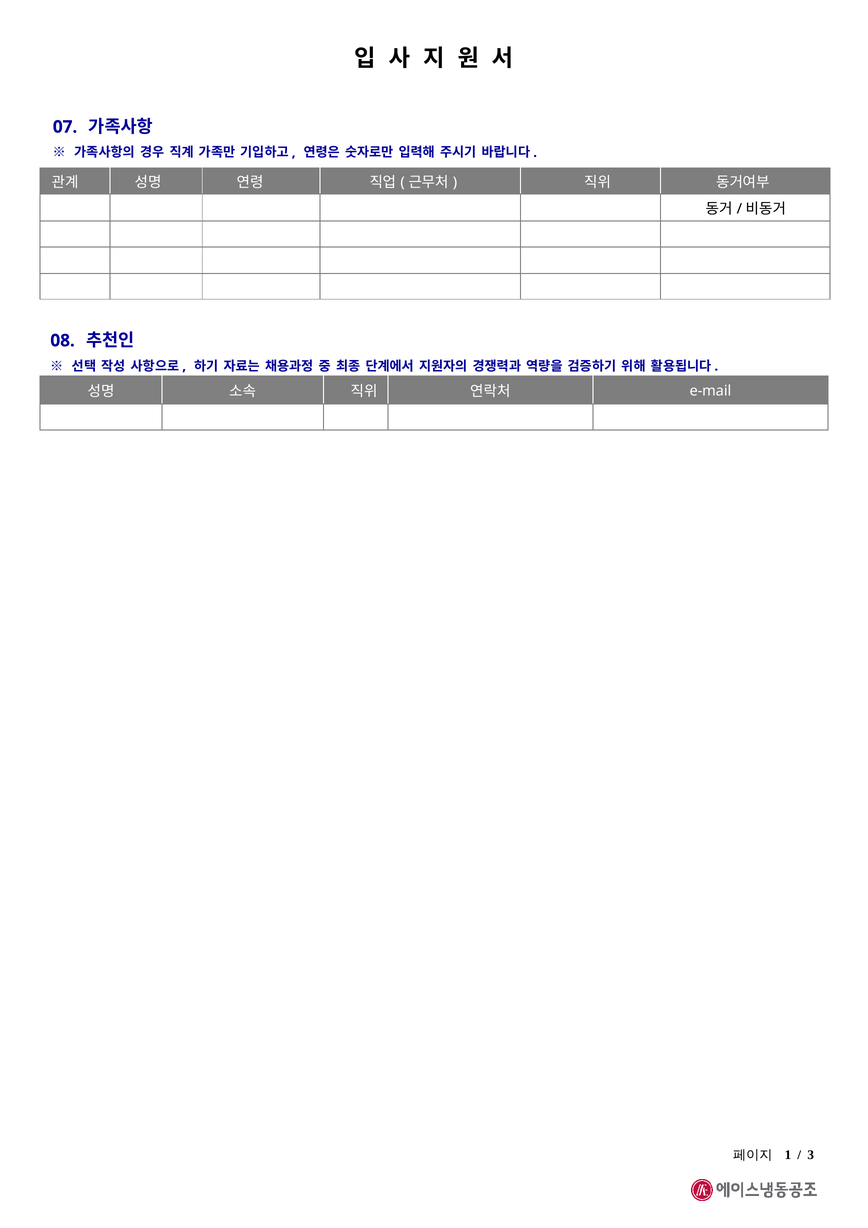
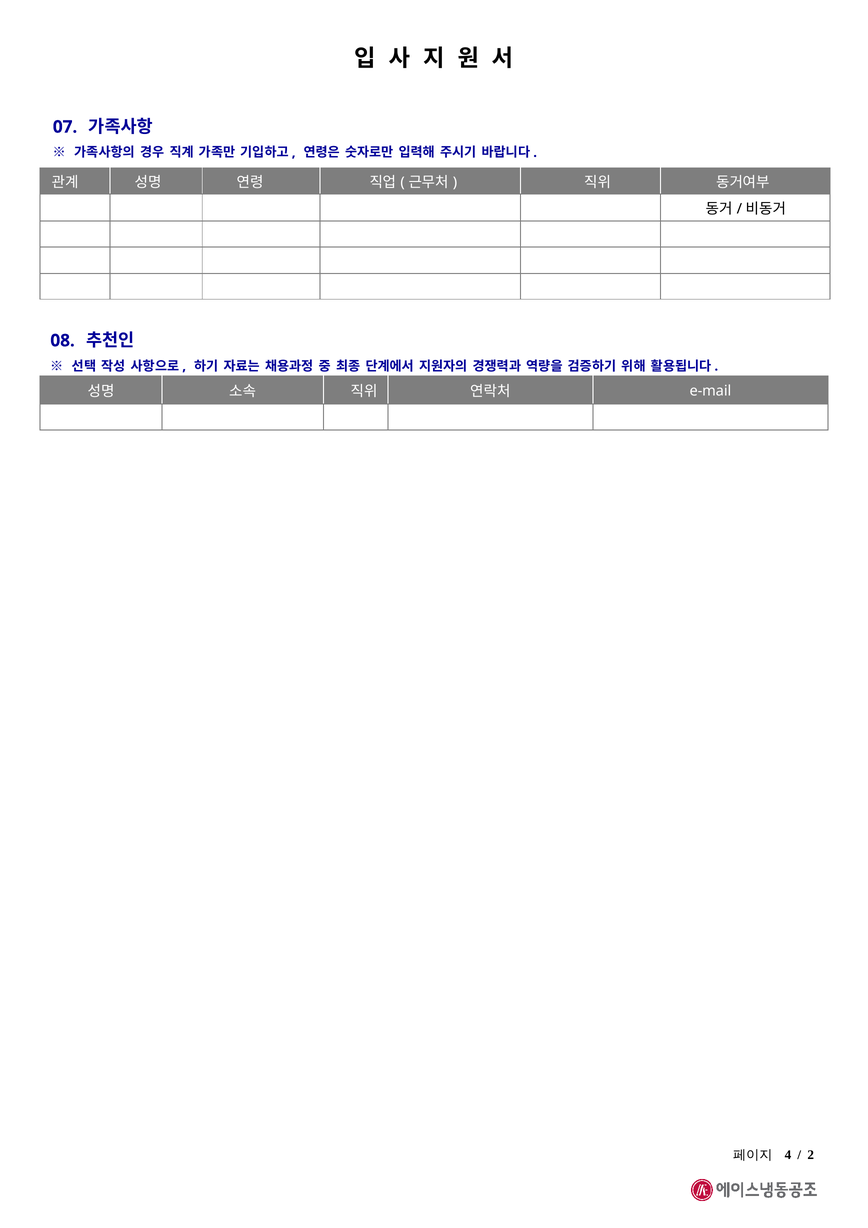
1: 1 -> 4
3: 3 -> 2
